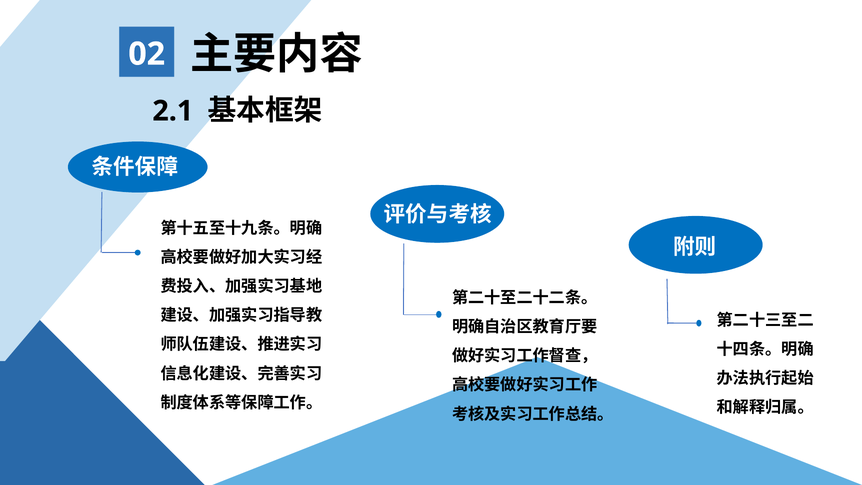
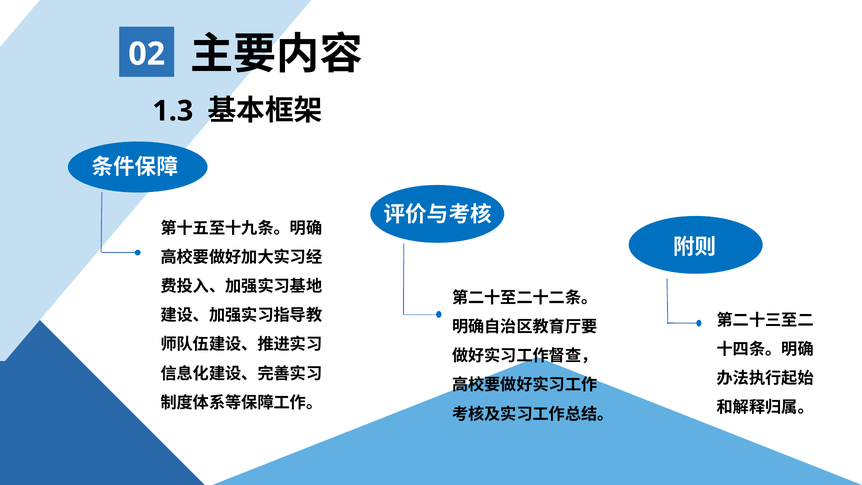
2.1: 2.1 -> 1.3
